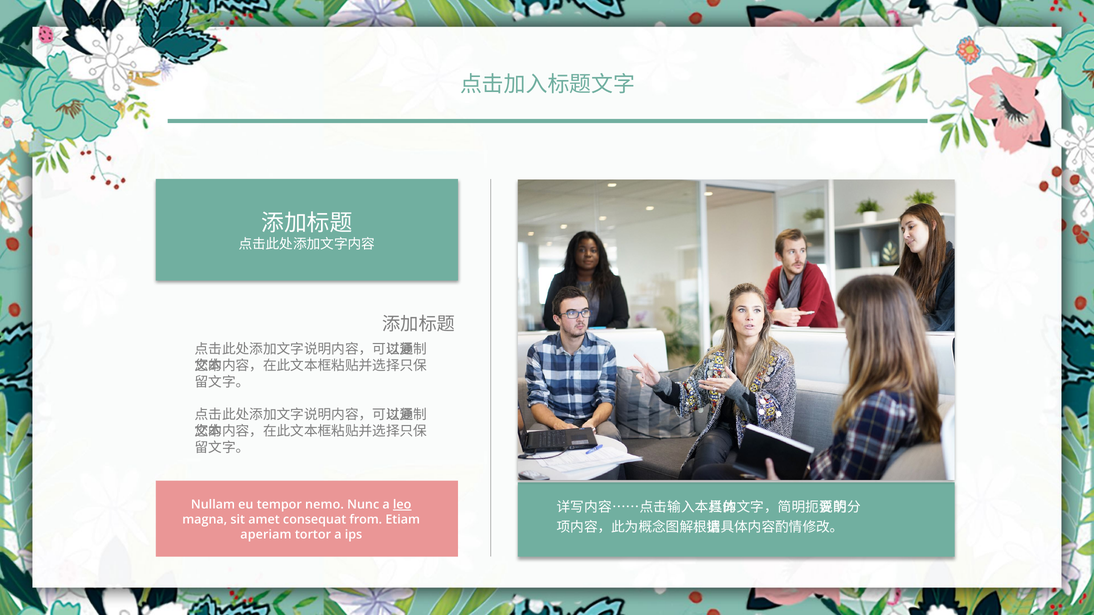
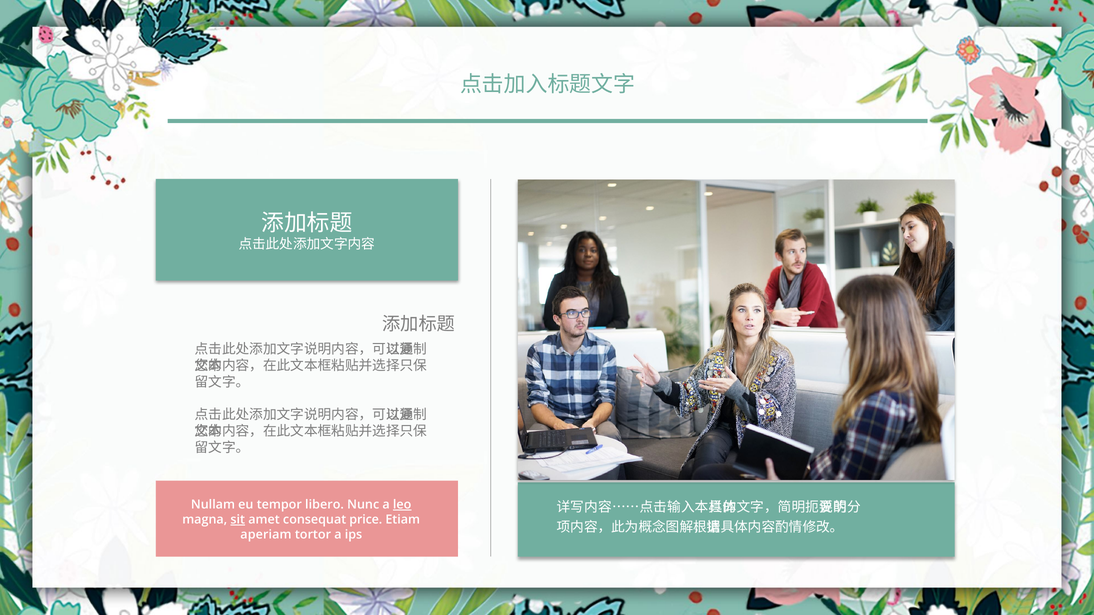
nemo: nemo -> libero
sit underline: none -> present
from: from -> price
